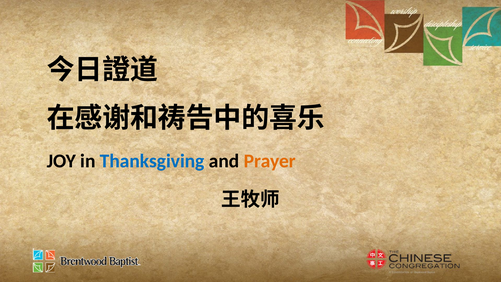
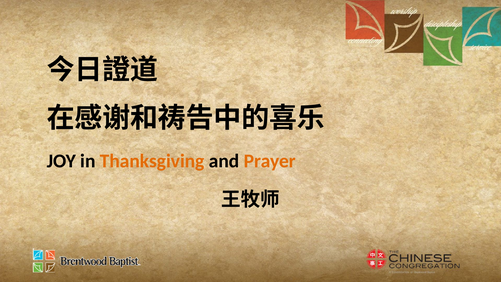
Thanksgiving colour: blue -> orange
